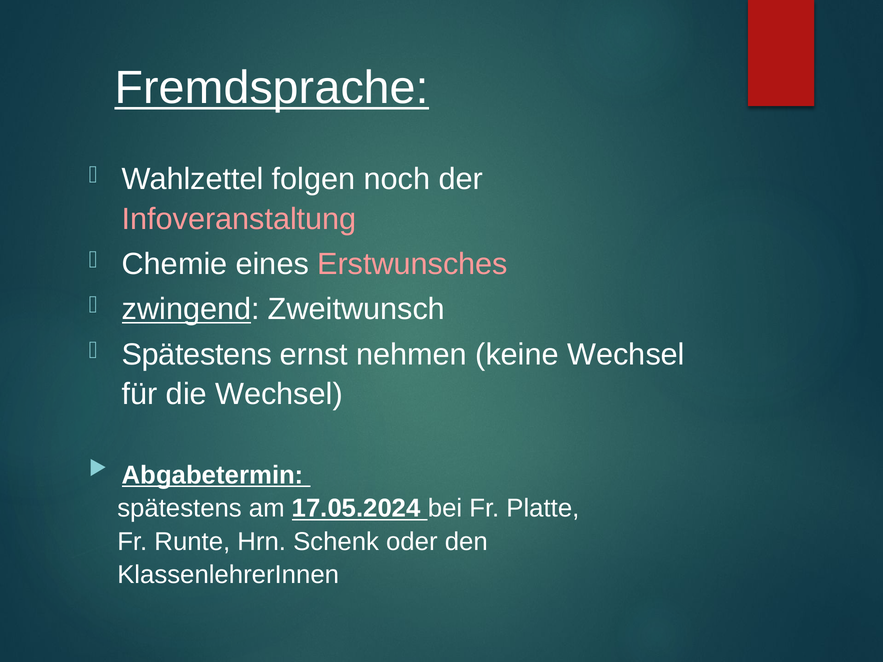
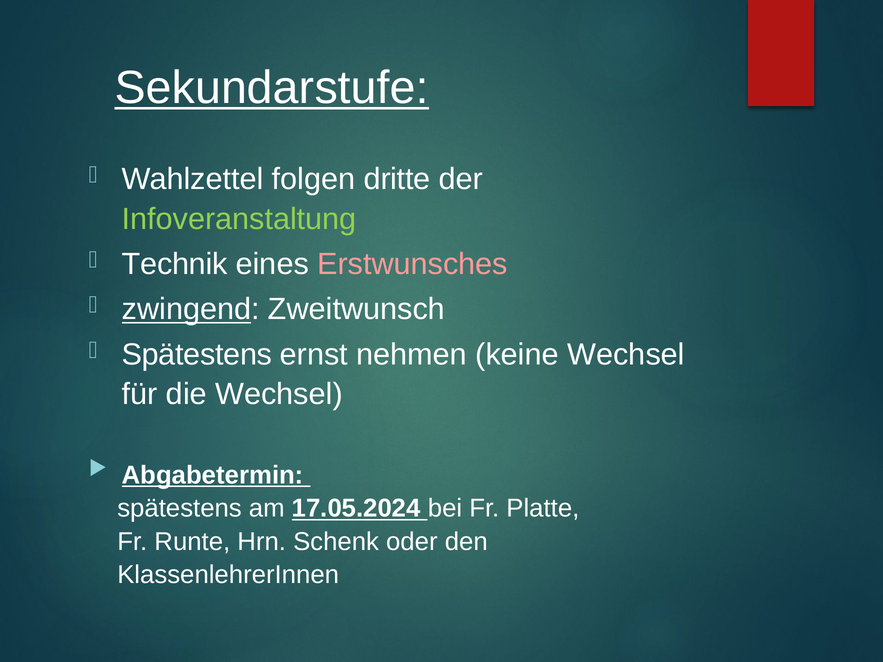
Fremdsprache: Fremdsprache -> Sekundarstufe
noch: noch -> dritte
Infoveranstaltung colour: pink -> light green
Chemie: Chemie -> Technik
